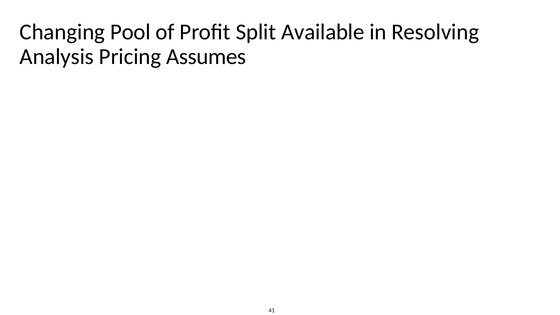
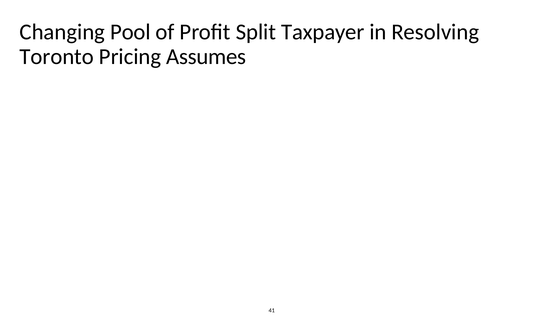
Available: Available -> Taxpayer
Analysis: Analysis -> Toronto
